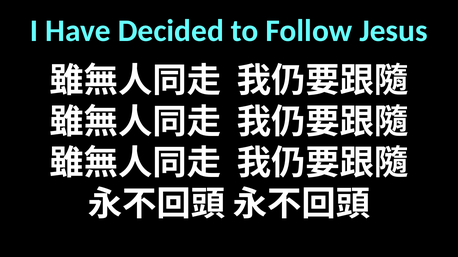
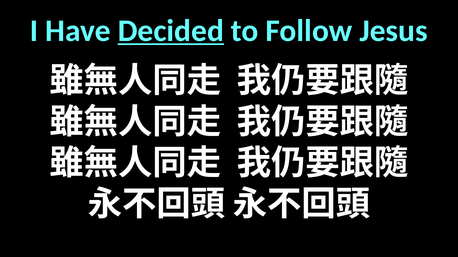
Decided underline: none -> present
